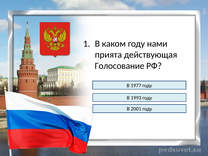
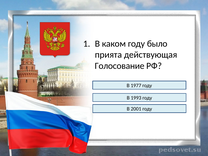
нами: нами -> было
